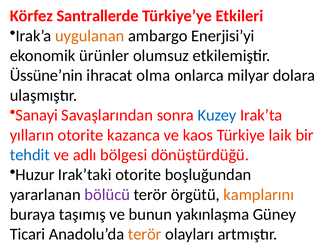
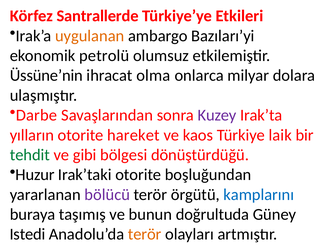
Enerjisi’yi: Enerjisi’yi -> Bazıları’yi
ürünler: ürünler -> petrolü
Sanayi: Sanayi -> Darbe
Kuzey colour: blue -> purple
kazanca: kazanca -> hareket
tehdit colour: blue -> green
adlı: adlı -> gibi
kamplarını colour: orange -> blue
yakınlaşma: yakınlaşma -> doğrultuda
Ticari: Ticari -> Istedi
